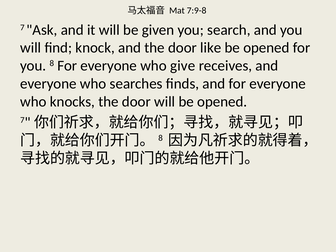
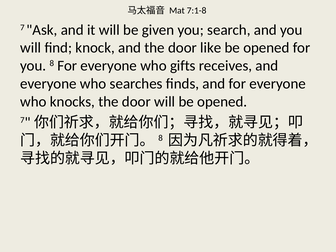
7:9-8: 7:9-8 -> 7:1-8
give: give -> gifts
